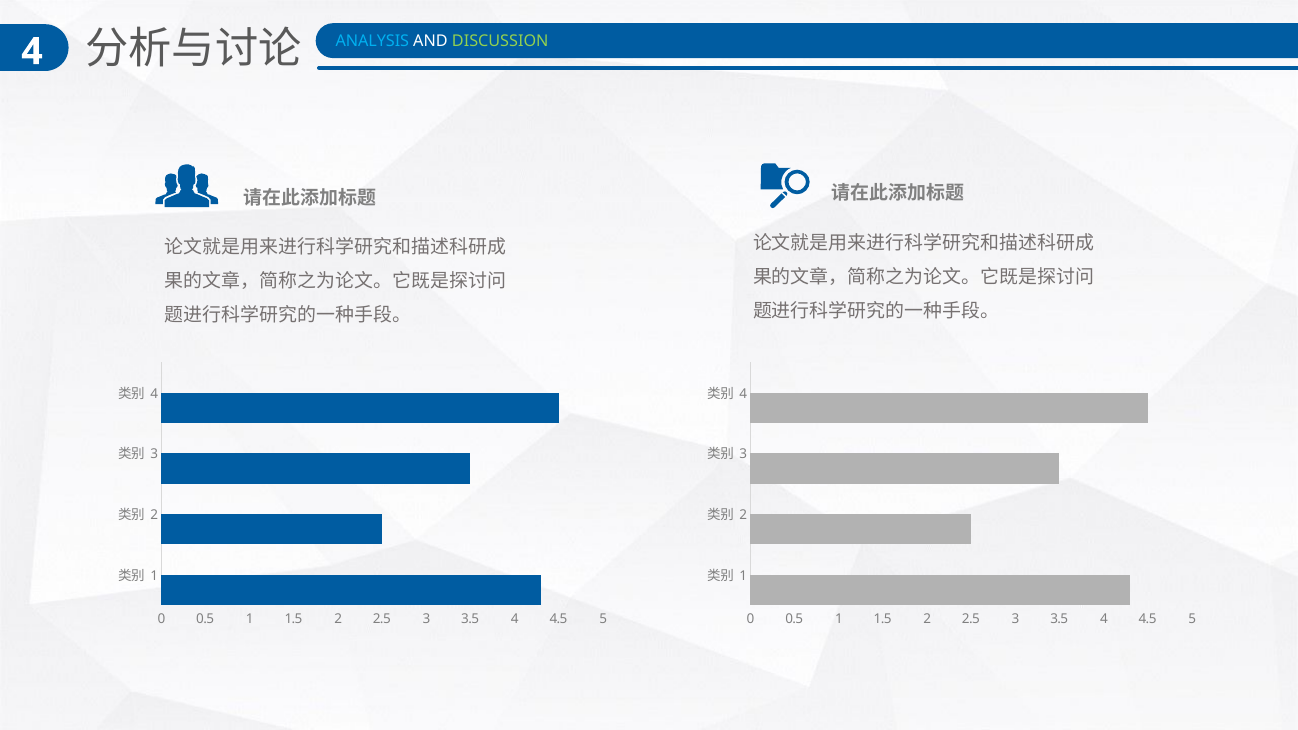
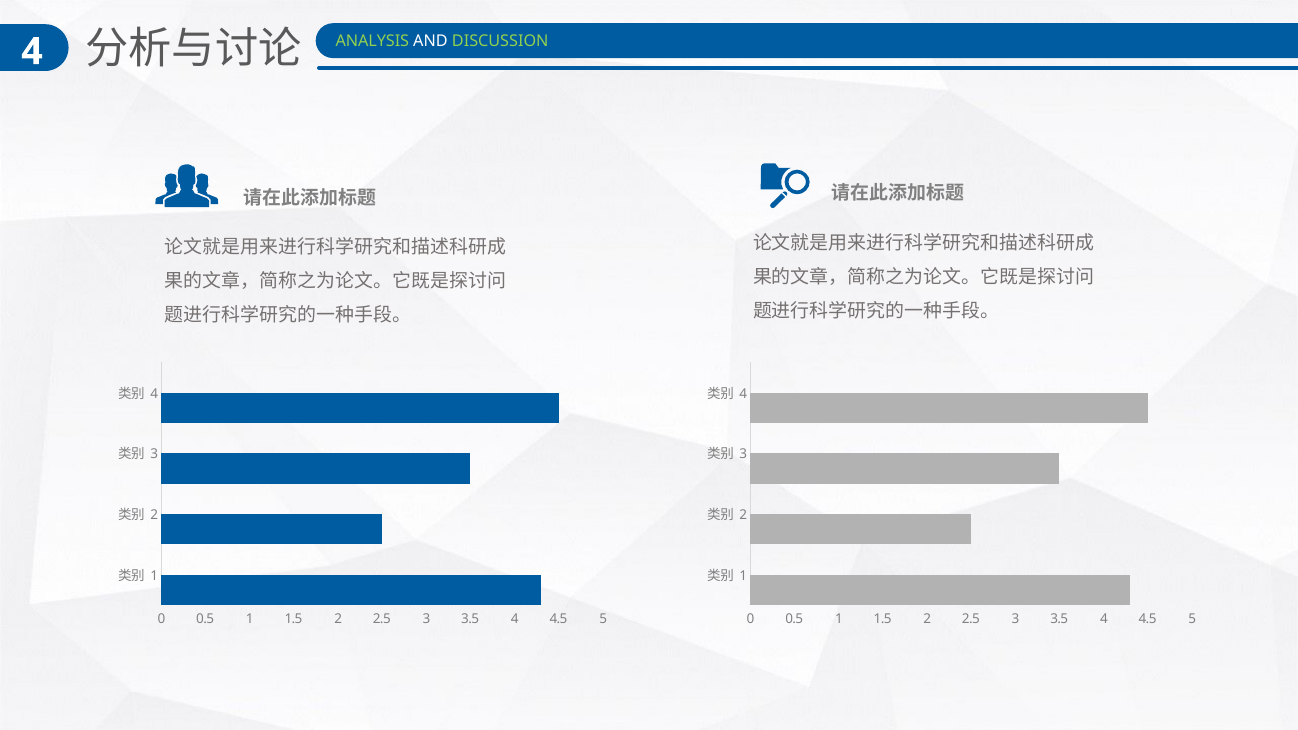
ANALYSIS colour: light blue -> light green
